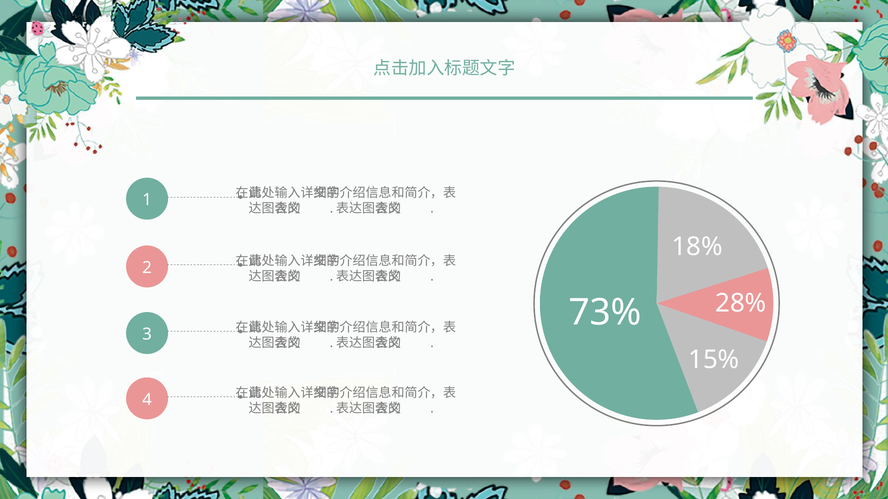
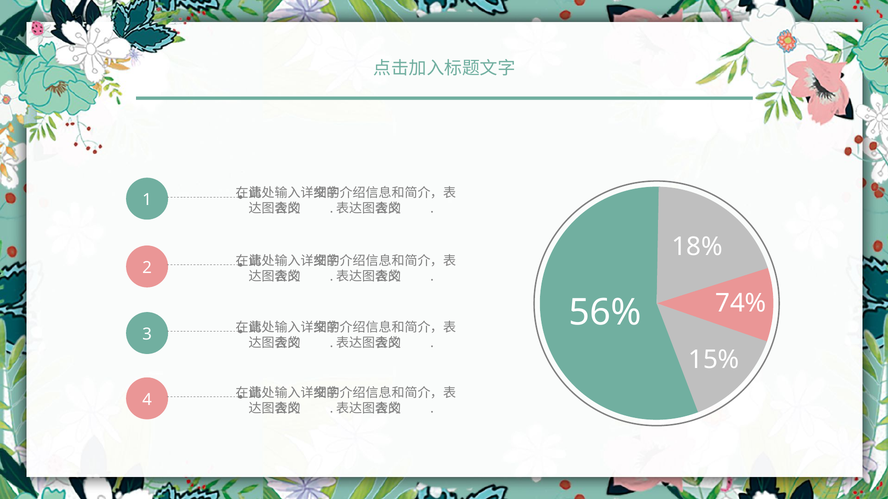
28%: 28% -> 74%
73%: 73% -> 56%
